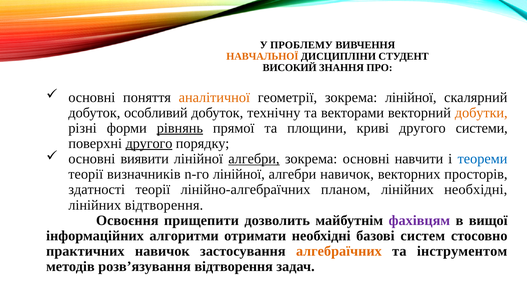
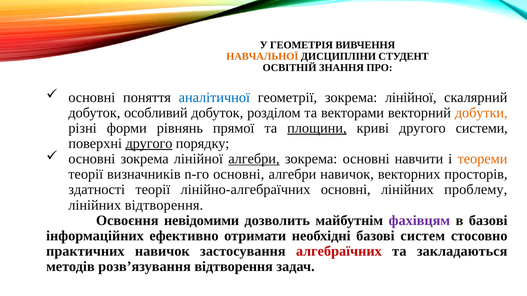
ПРОБЛЕМУ: ПРОБЛЕМУ -> ГЕОМЕТРІЯ
ВИСОКИЙ: ВИСОКИЙ -> ОСВІТНІЙ
аналітичної colour: orange -> blue
технічну: технічну -> розділом
рівнянь underline: present -> none
площини underline: none -> present
основні виявити: виявити -> зокрема
теореми colour: blue -> orange
n-го лінійної: лінійної -> основні
лінійно-алгебраїчних планом: планом -> основні
лінійних необхідні: необхідні -> проблему
прищепити: прищепити -> невідомими
в вищої: вищої -> базові
алгоритми: алгоритми -> ефективно
алгебраїчних colour: orange -> red
інструментом: інструментом -> закладаються
